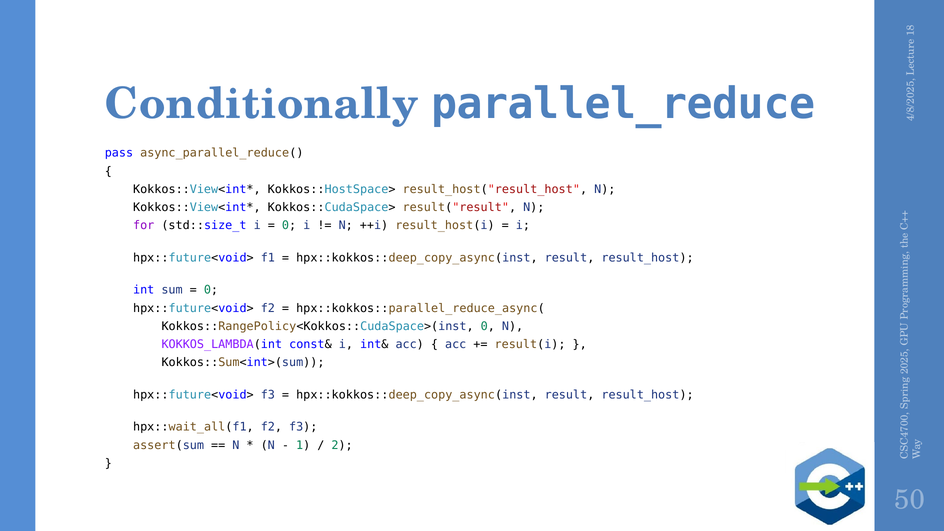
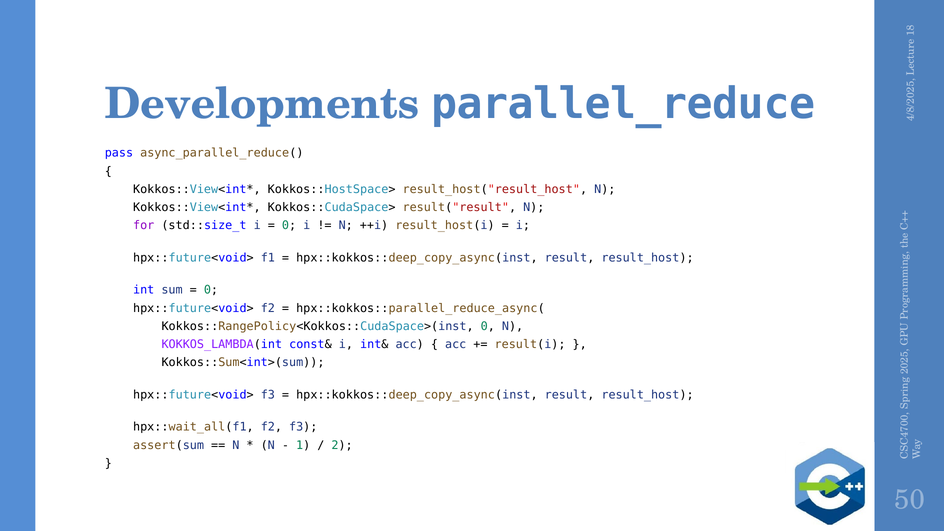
Conditionally: Conditionally -> Developments
